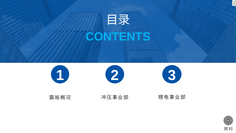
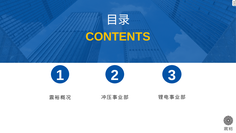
CONTENTS colour: light blue -> yellow
